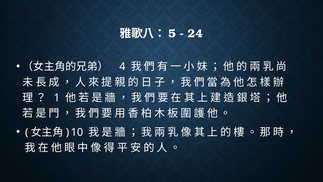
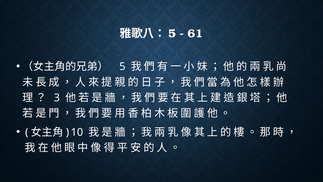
24: 24 -> 61
4: 4 -> 5
1: 1 -> 3
